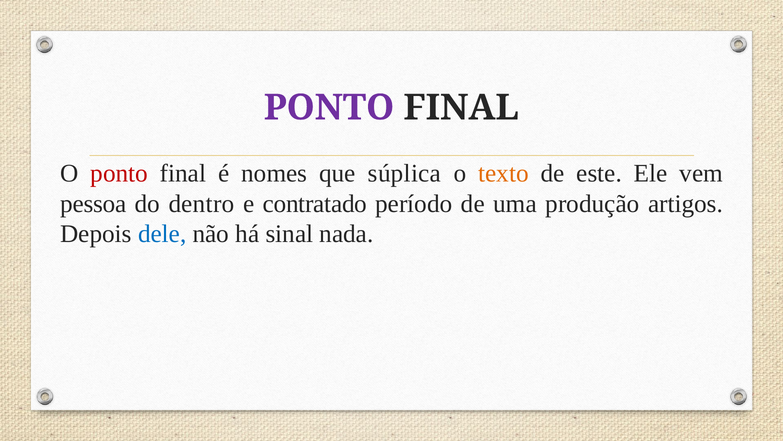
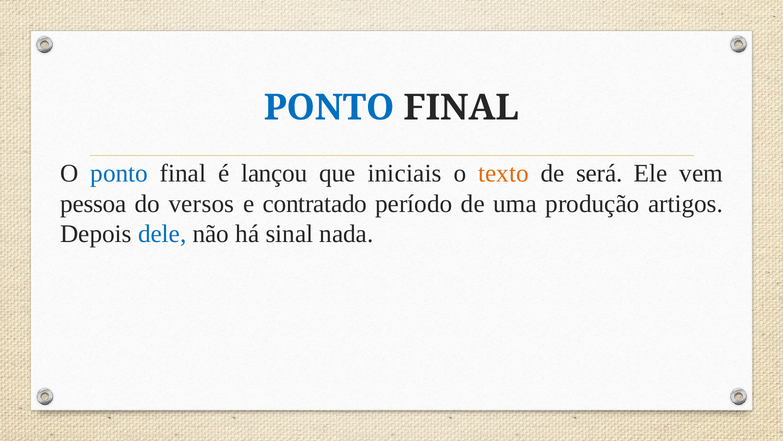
PONTO at (329, 107) colour: purple -> blue
ponto at (119, 173) colour: red -> blue
nomes: nomes -> lançou
súplica: súplica -> iniciais
este: este -> será
dentro: dentro -> versos
